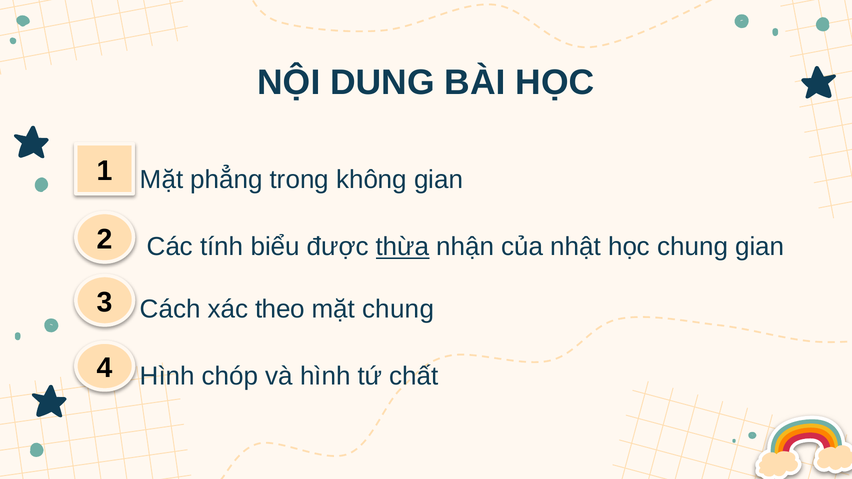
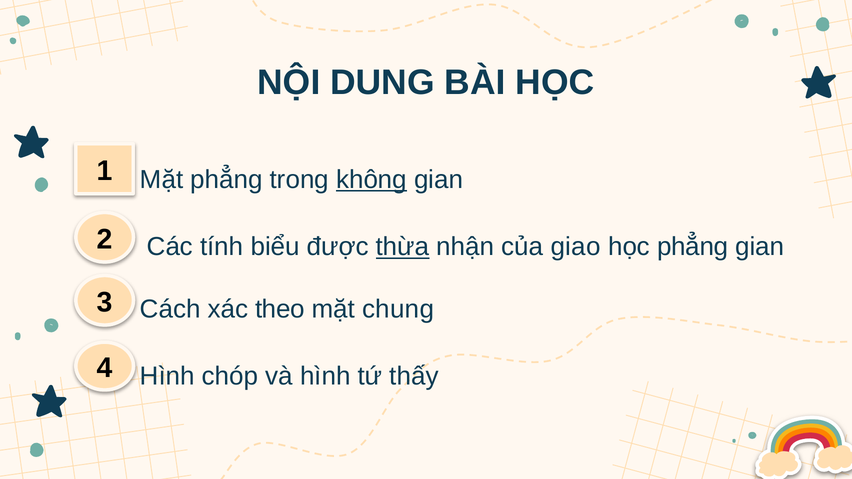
không underline: none -> present
nhật: nhật -> giao
học chung: chung -> phẳng
chất: chất -> thấy
